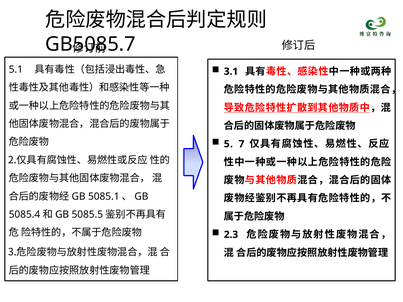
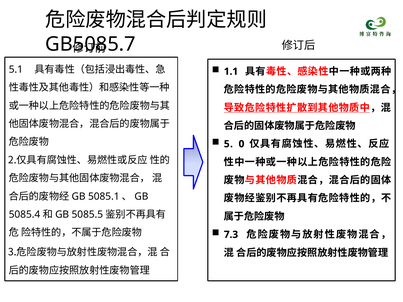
3.1: 3.1 -> 1.1
7: 7 -> 0
2.3: 2.3 -> 7.3
